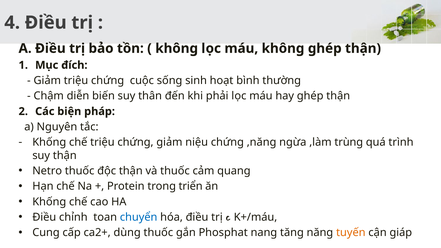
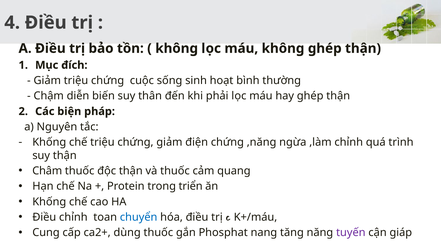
niệu: niệu -> điện
,làm trùng: trùng -> chỉnh
Netro: Netro -> Châm
tuyến colour: orange -> purple
